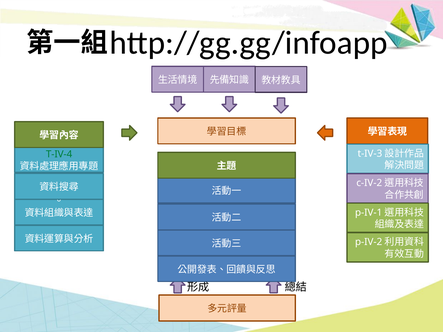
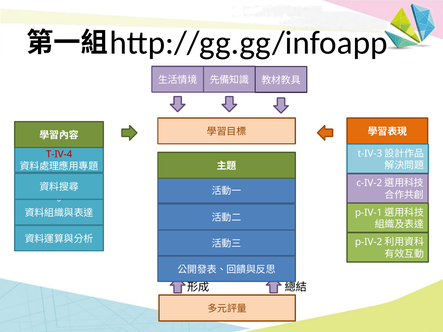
T-IV-4 colour: green -> red
